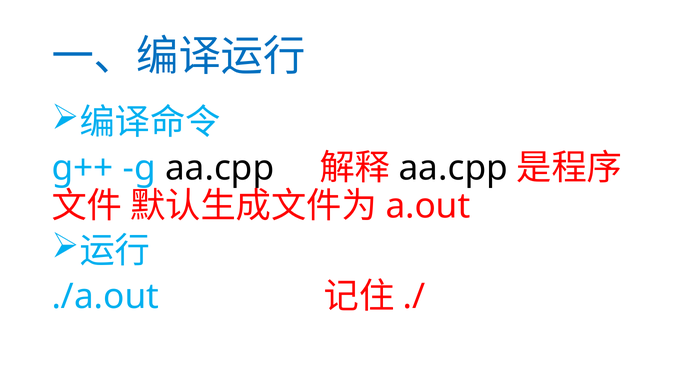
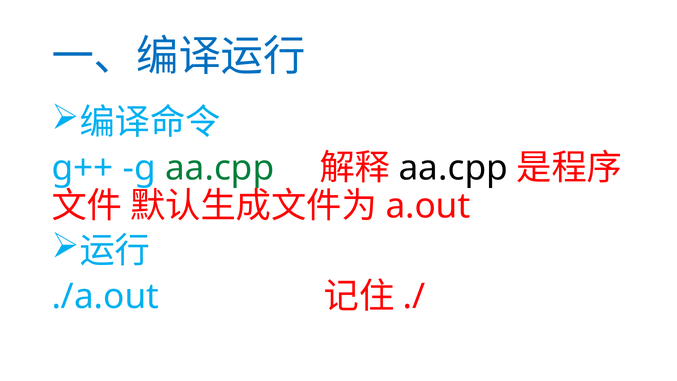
aa.cpp at (220, 168) colour: black -> green
